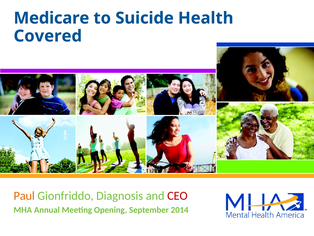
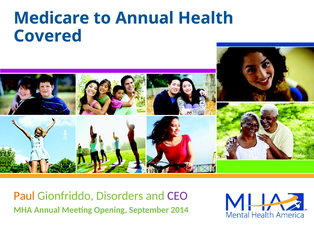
to Suicide: Suicide -> Annual
Diagnosis: Diagnosis -> Disorders
CEO colour: red -> purple
